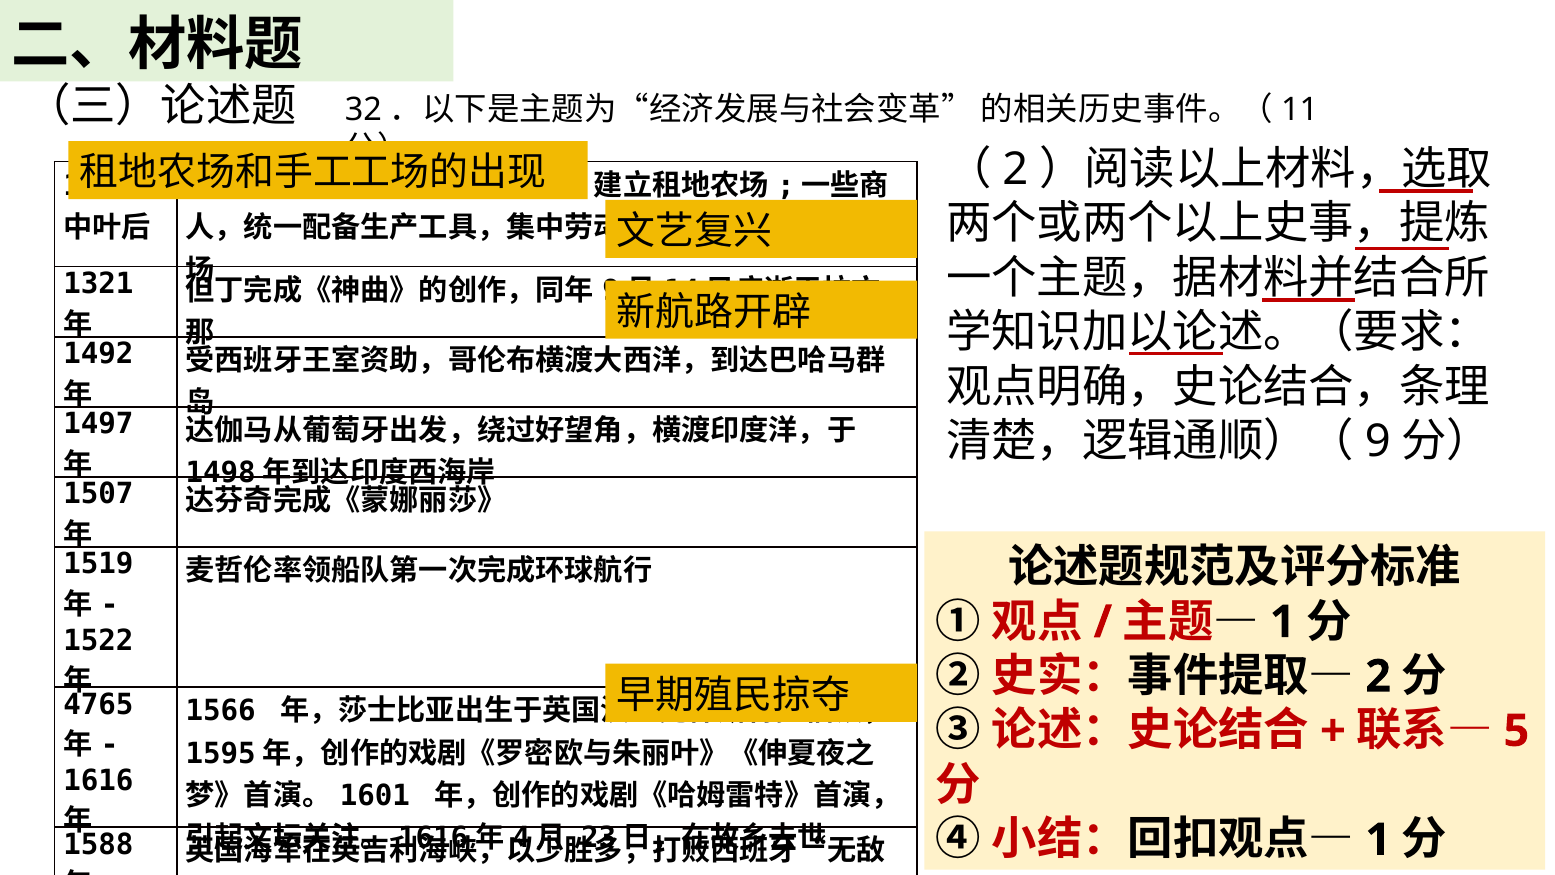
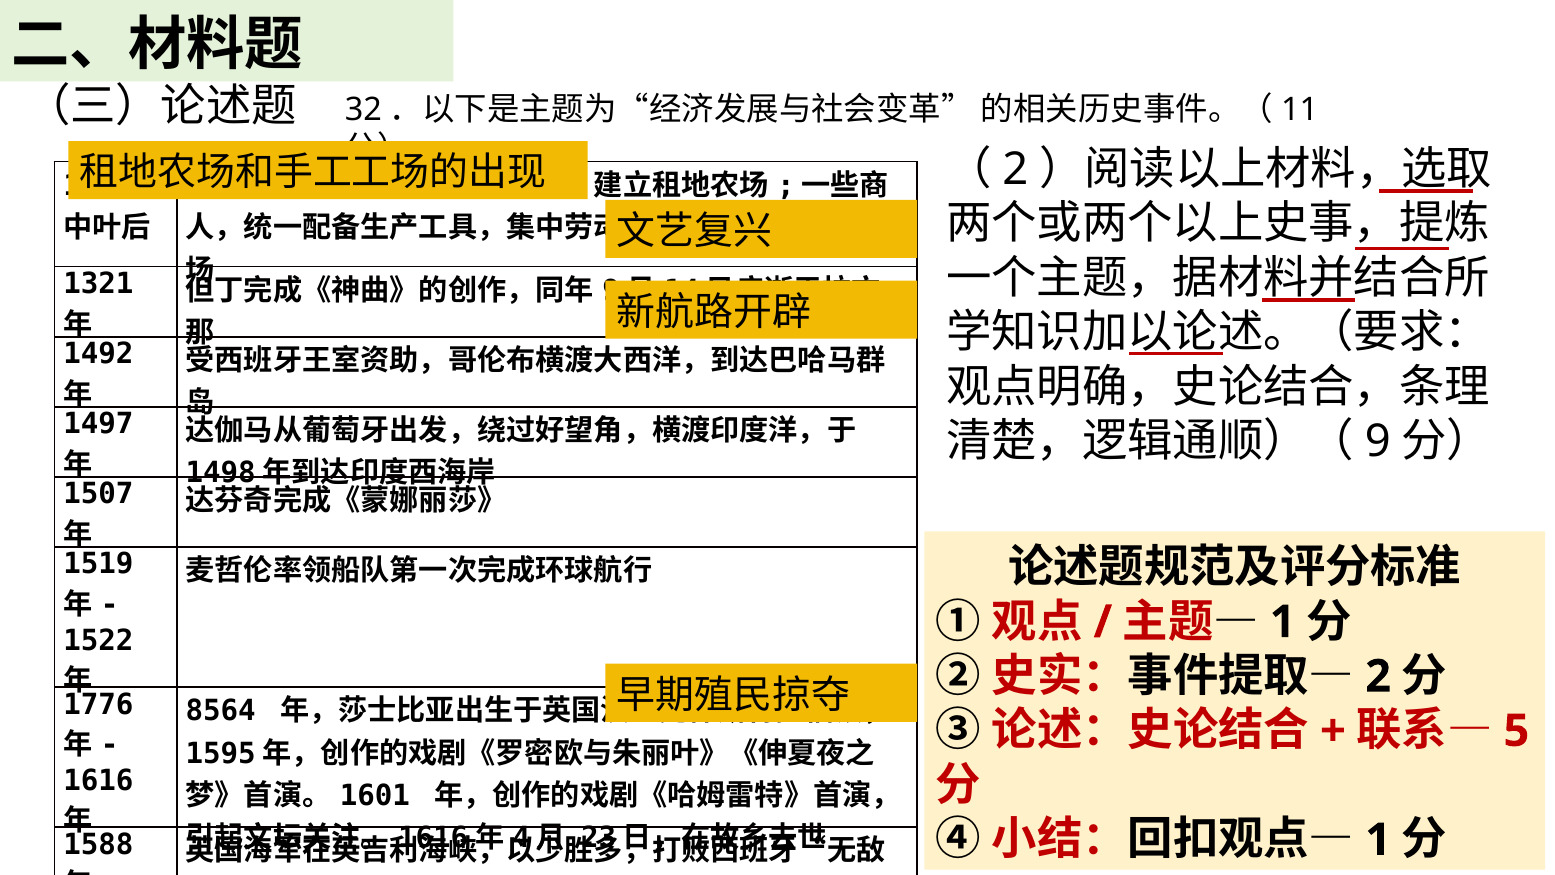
4765: 4765 -> 1776
1566: 1566 -> 8564
